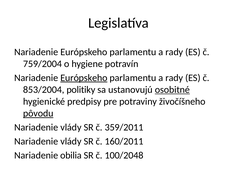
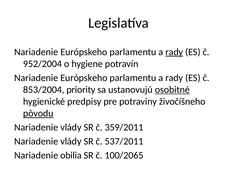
rady at (174, 52) underline: none -> present
759/2004: 759/2004 -> 952/2004
Európskeho at (84, 78) underline: present -> none
politiky: politiky -> priority
160/2011: 160/2011 -> 537/2011
100/2048: 100/2048 -> 100/2065
